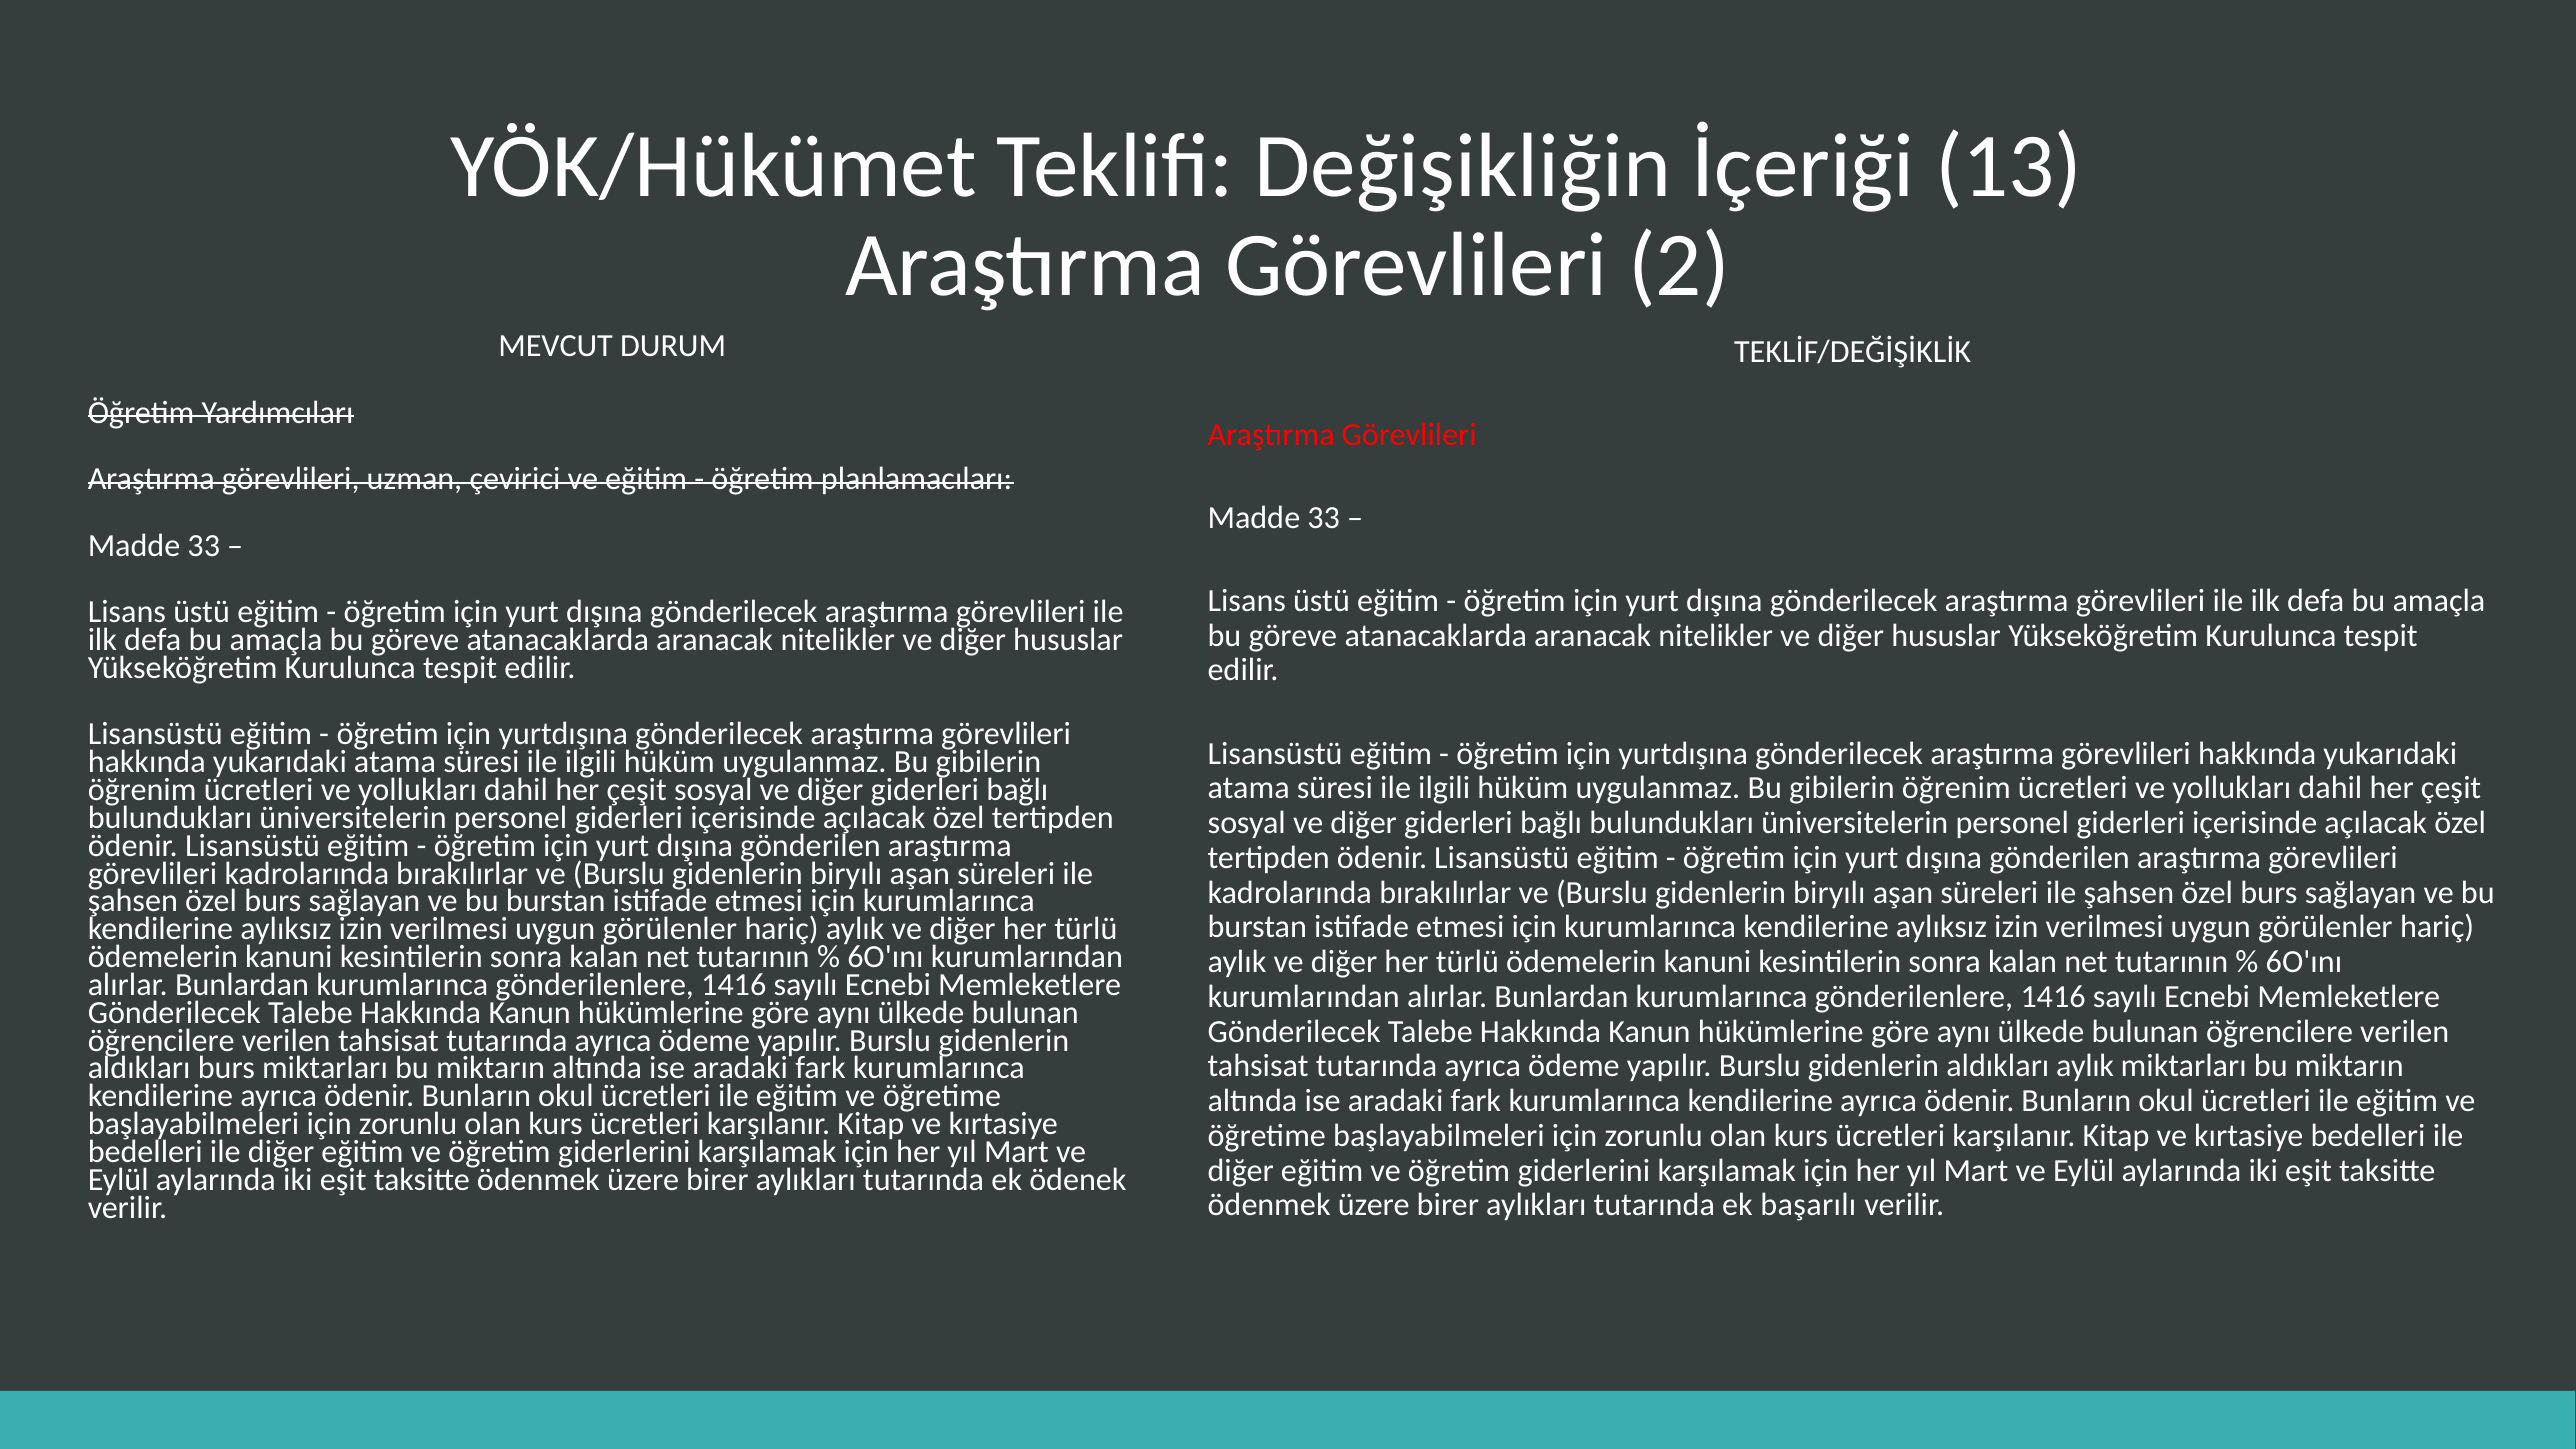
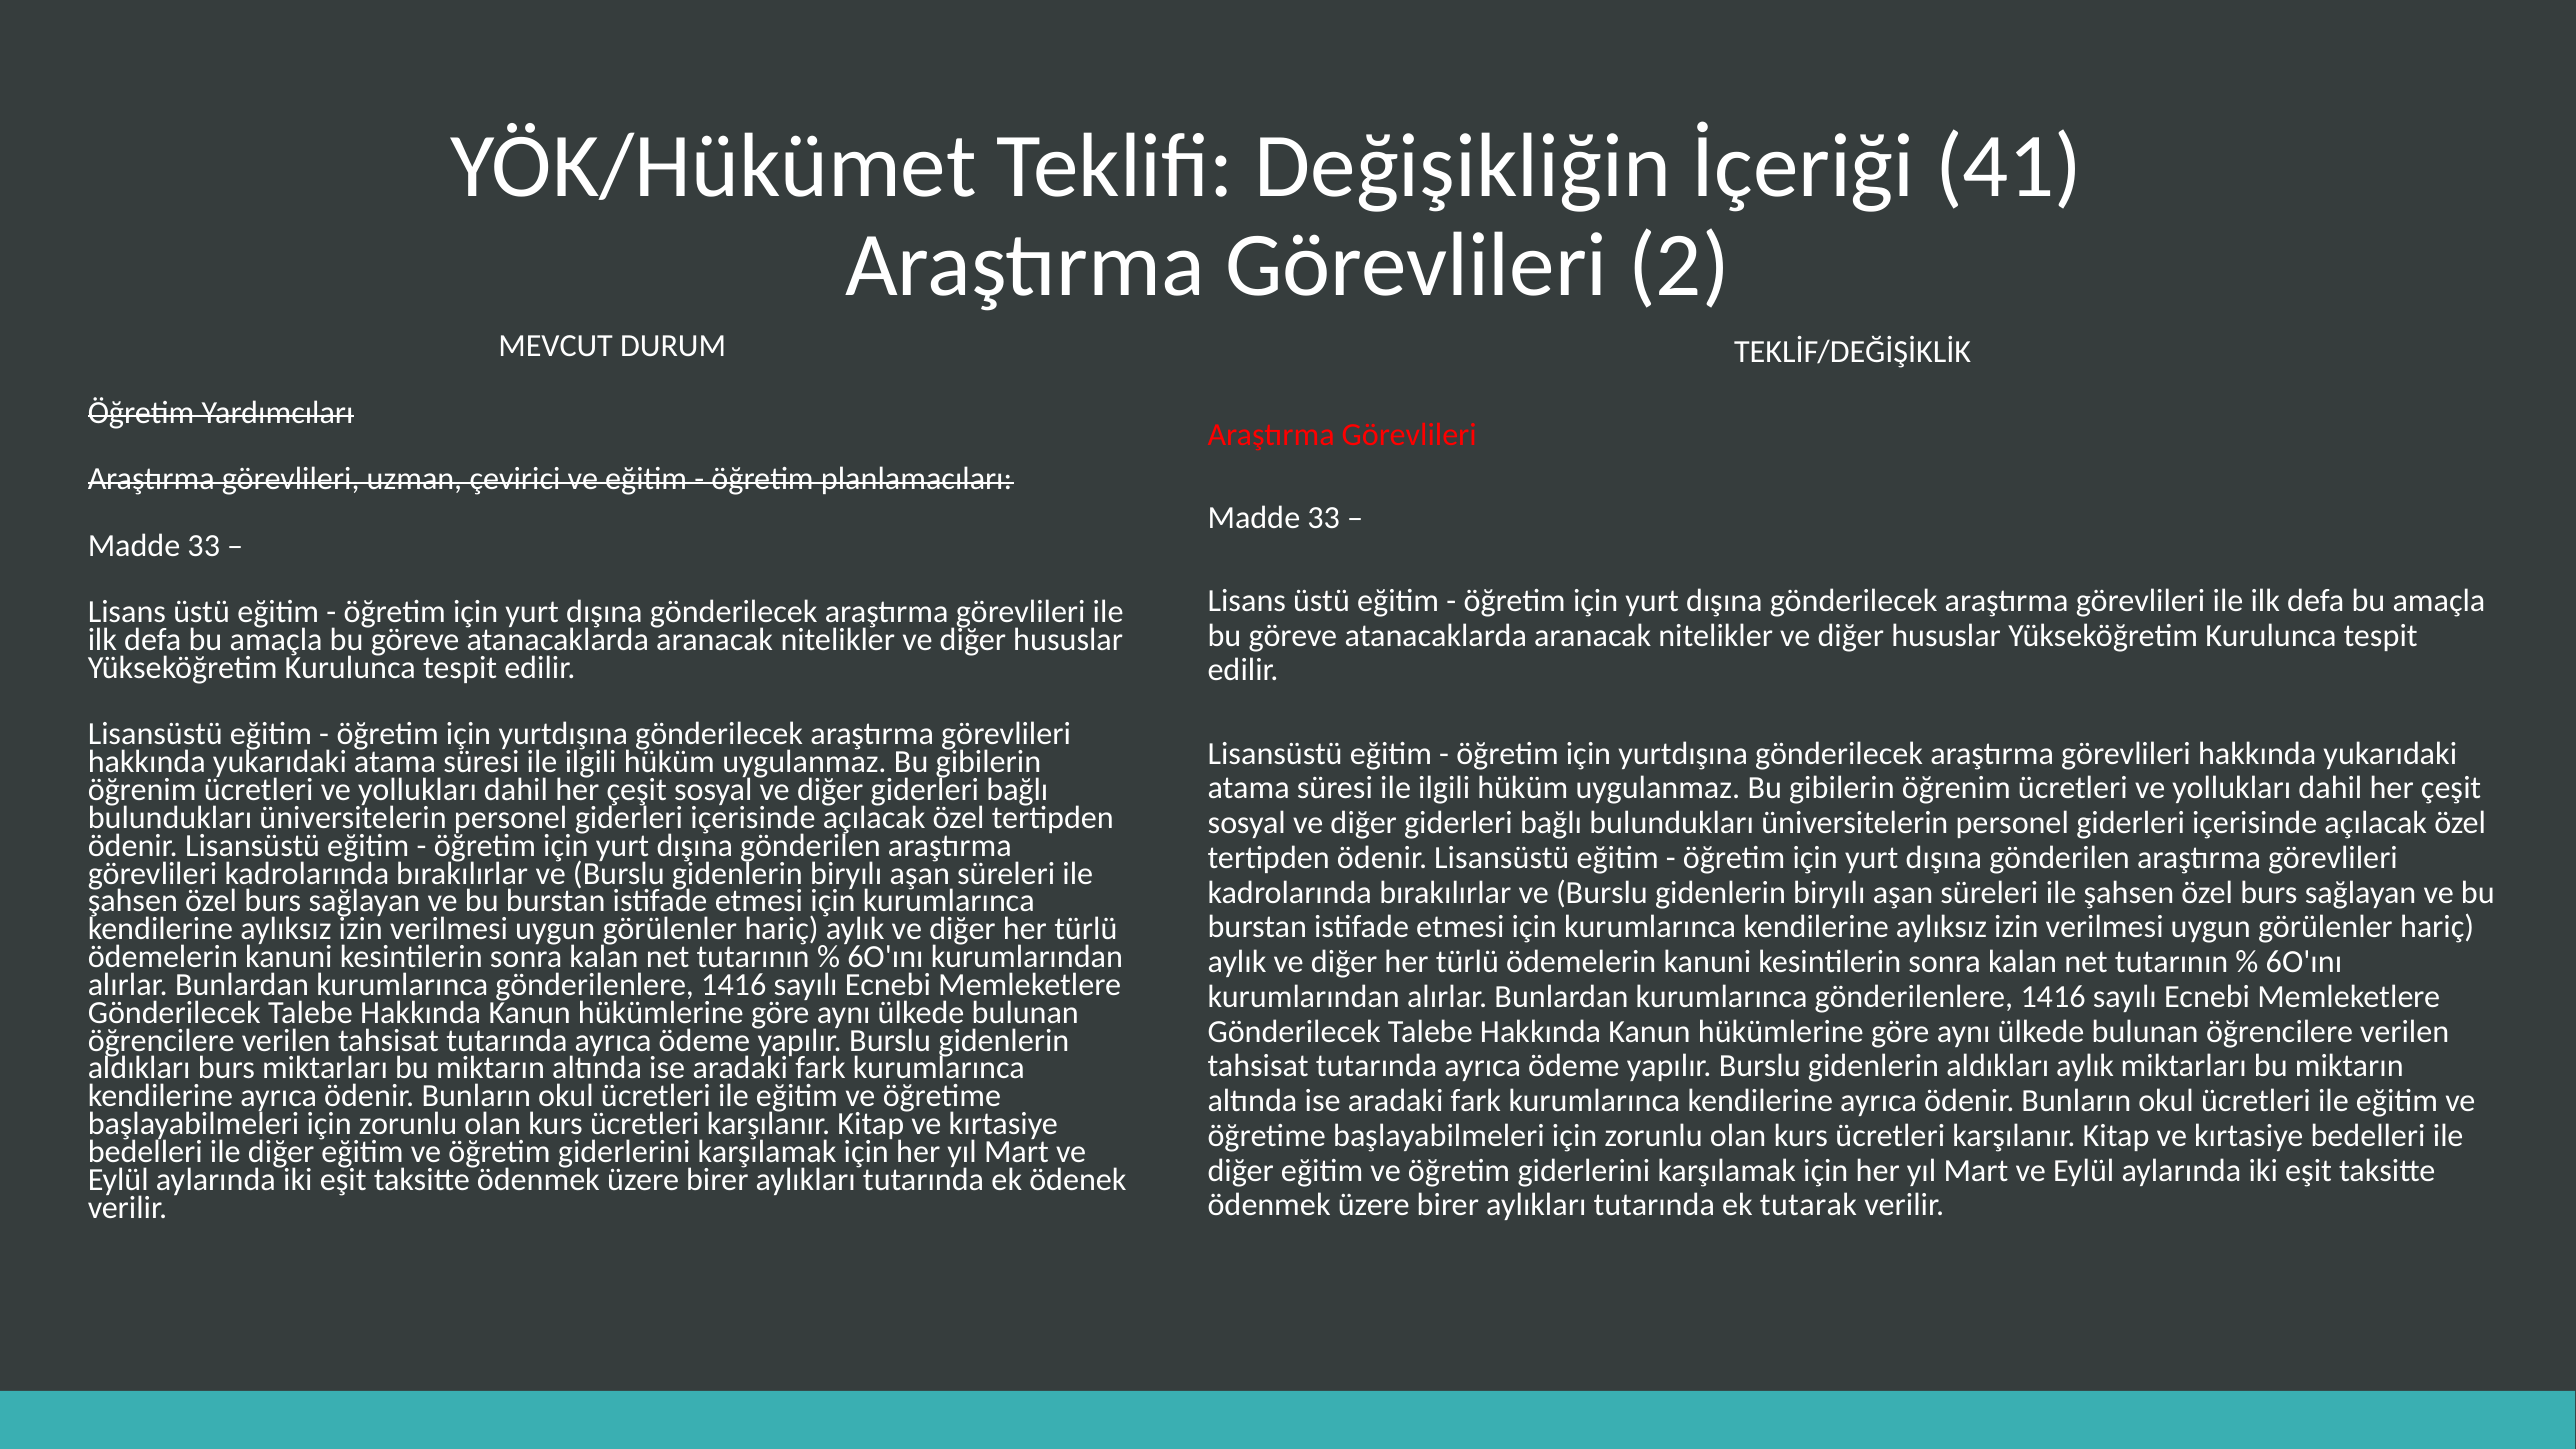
13: 13 -> 41
başarılı: başarılı -> tutarak
